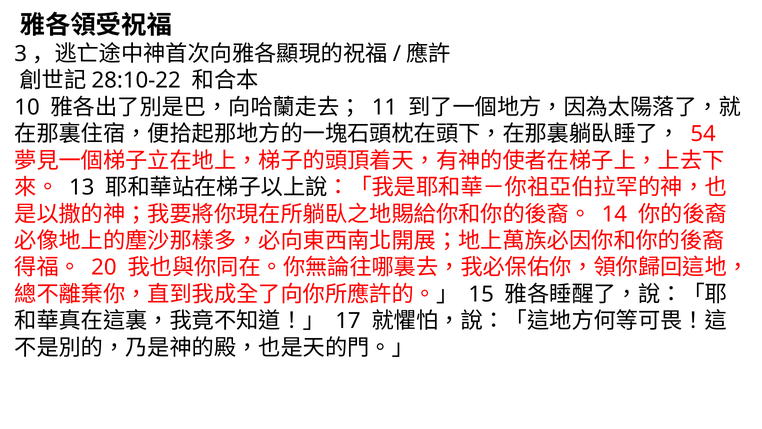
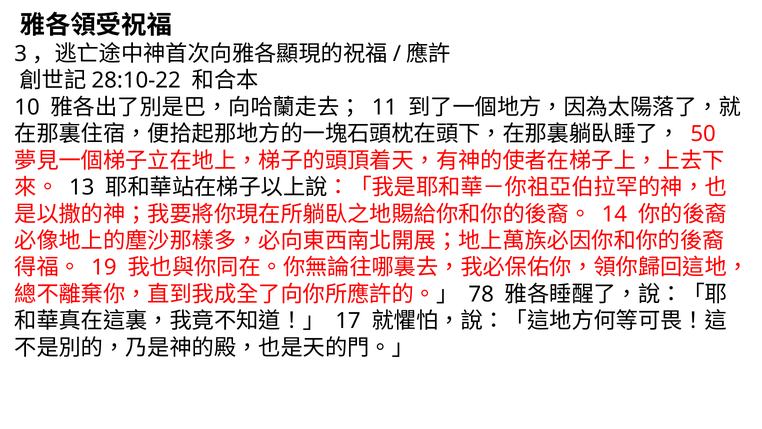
54: 54 -> 50
20: 20 -> 19
15: 15 -> 78
